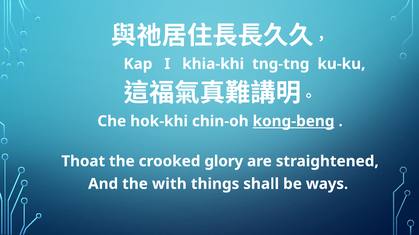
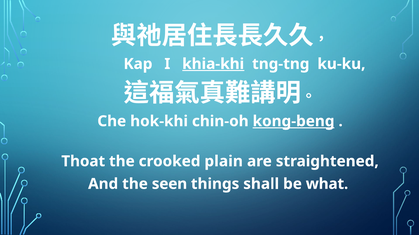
khia-khi underline: none -> present
glory: glory -> plain
with: with -> seen
ways: ways -> what
